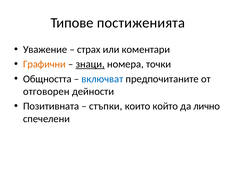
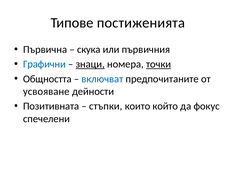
Уважение: Уважение -> Първична
страх: страх -> скука
коментари: коментари -> първичния
Графични colour: orange -> blue
точки underline: none -> present
отговорен: отговорен -> усвояване
лично: лично -> фокус
